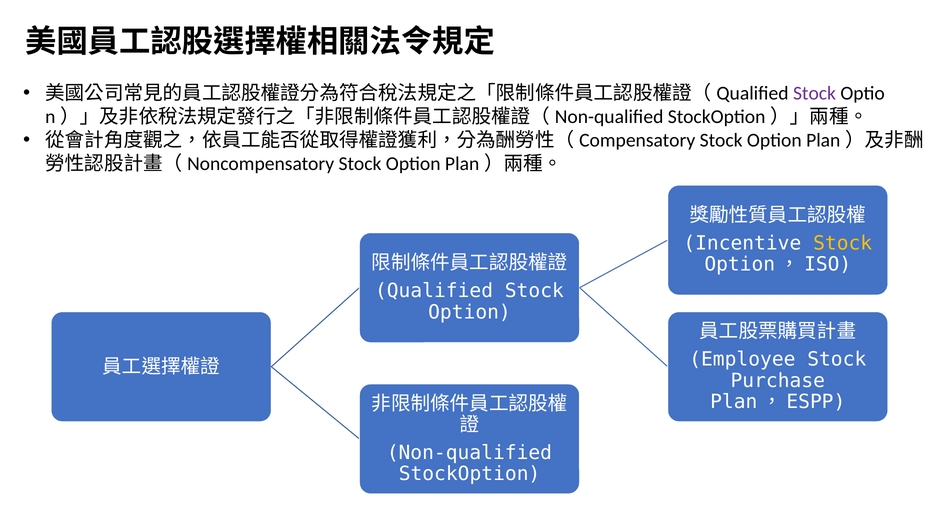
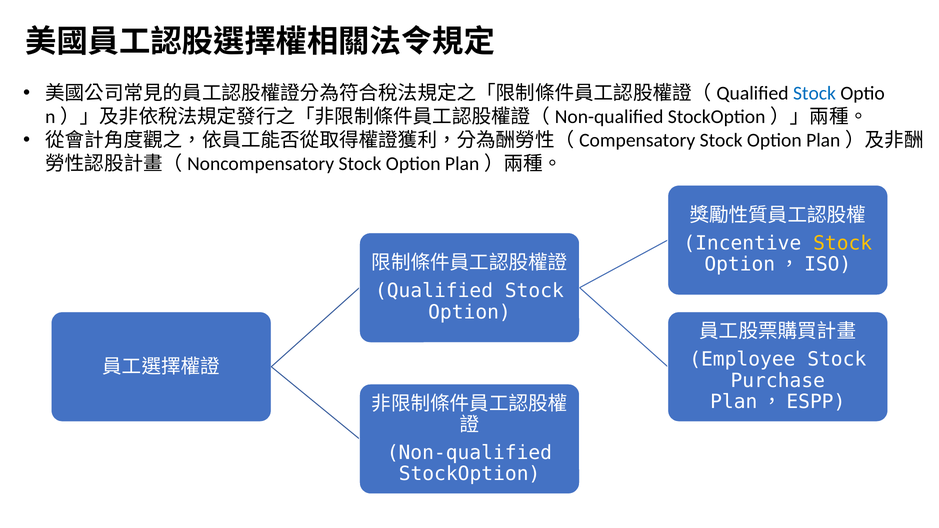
Stock at (814, 93) colour: purple -> blue
